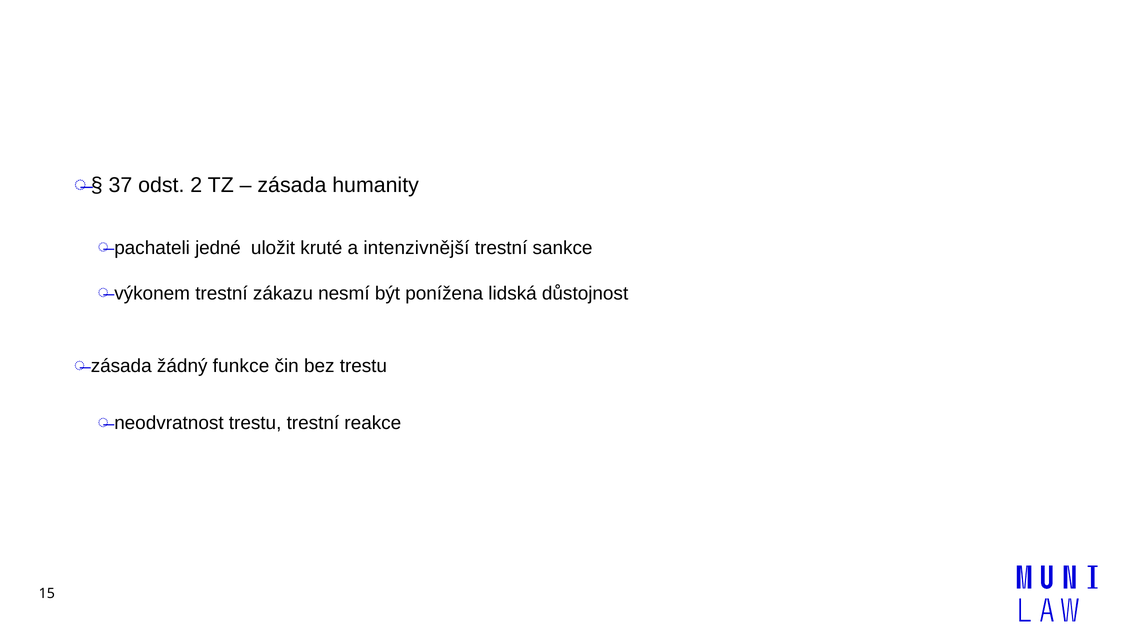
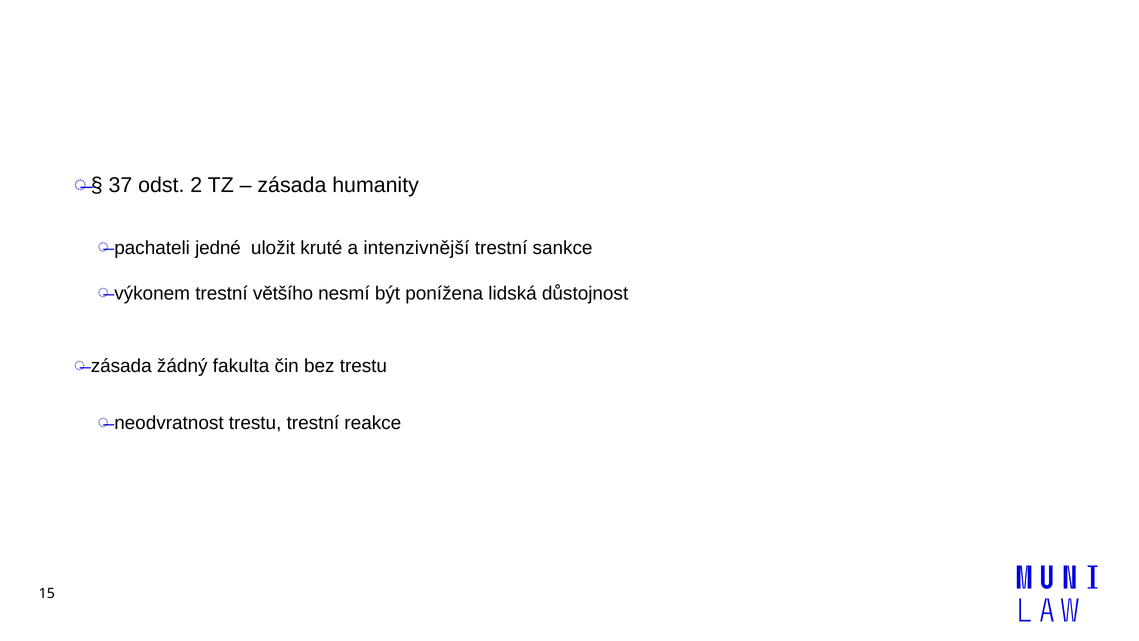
zákazu: zákazu -> většího
funkce: funkce -> fakulta
